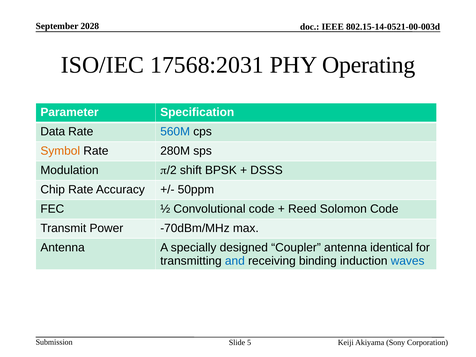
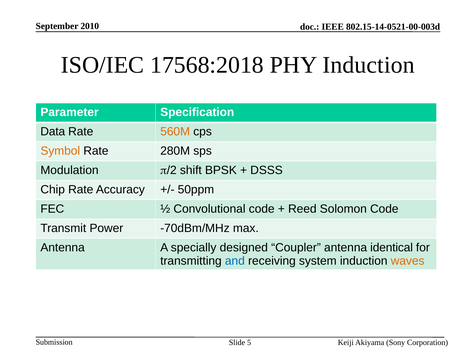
2028: 2028 -> 2010
17568:2031: 17568:2031 -> 17568:2018
PHY Operating: Operating -> Induction
560M colour: blue -> orange
binding: binding -> system
waves colour: blue -> orange
